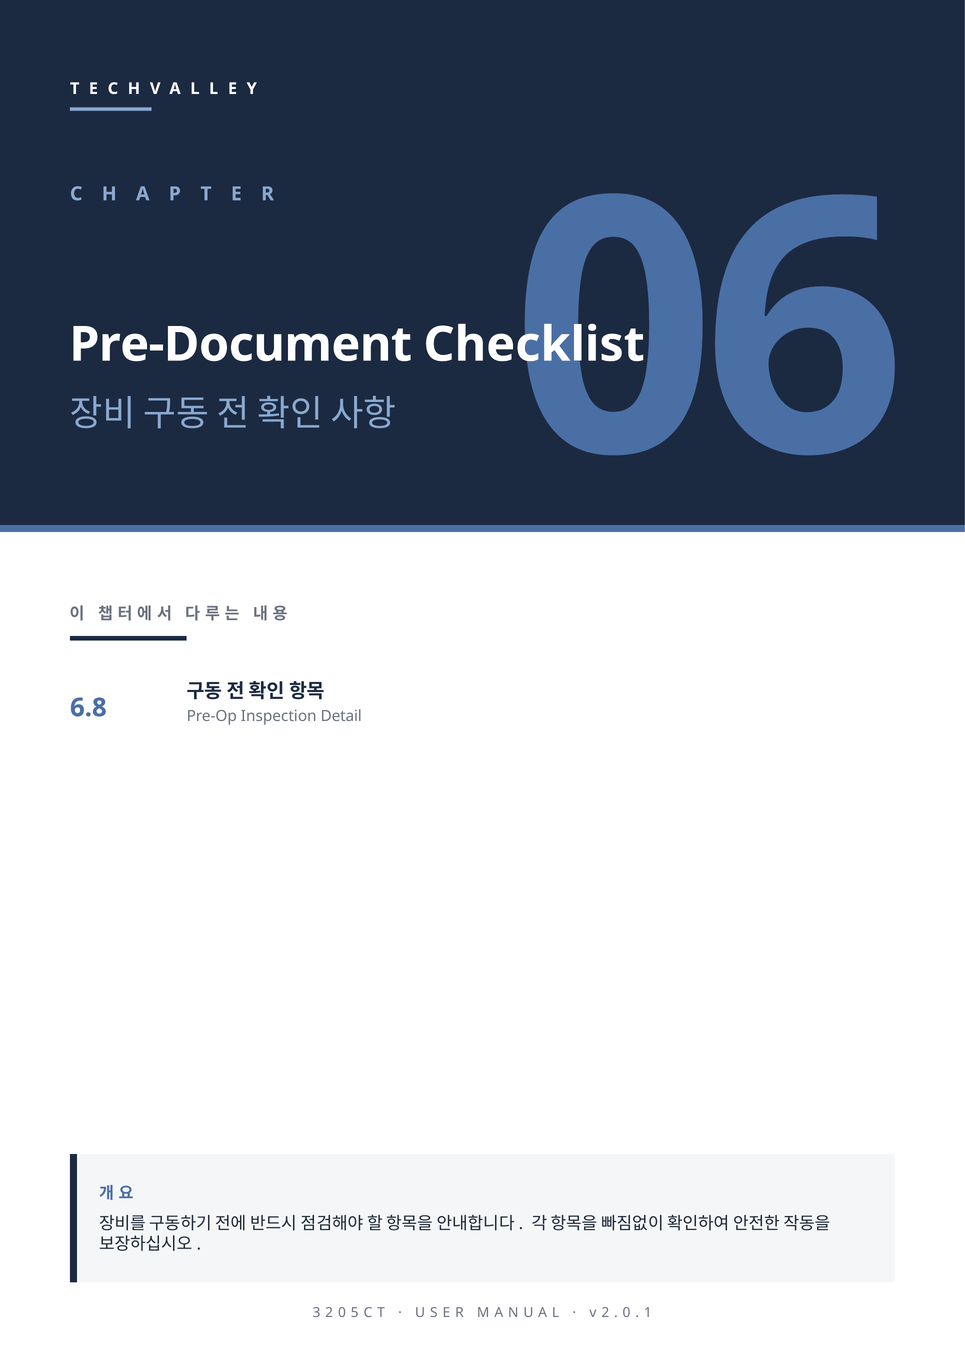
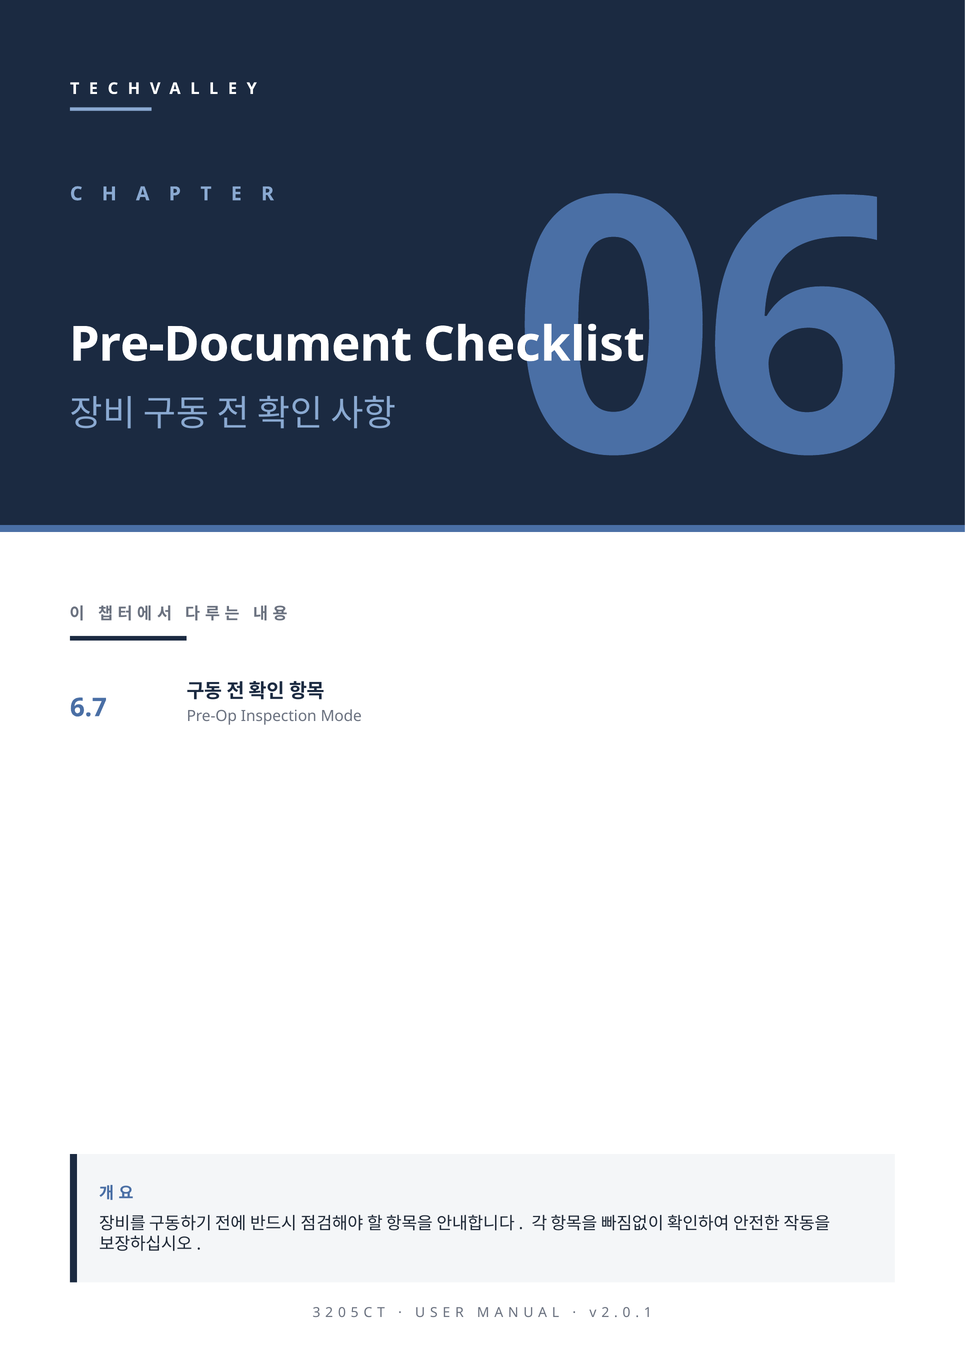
6.8: 6.8 -> 6.7
Detail: Detail -> Mode
